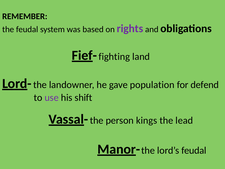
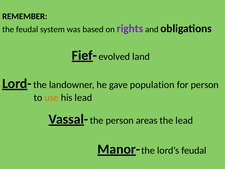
fighting: fighting -> evolved
for defend: defend -> person
use colour: purple -> orange
his shift: shift -> lead
kings: kings -> areas
